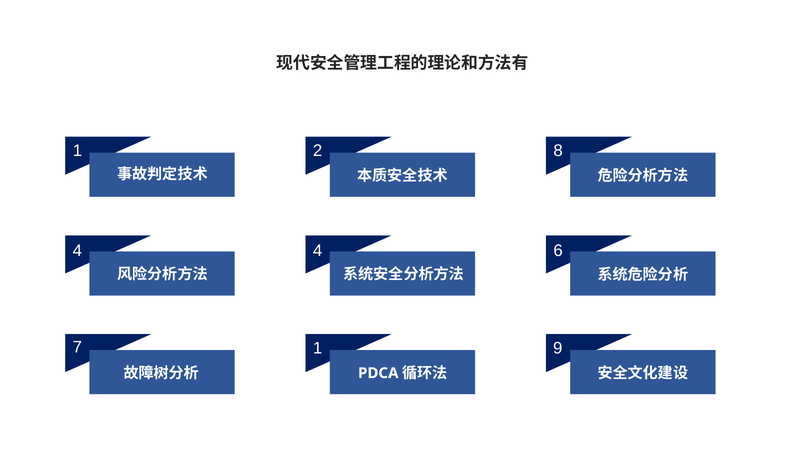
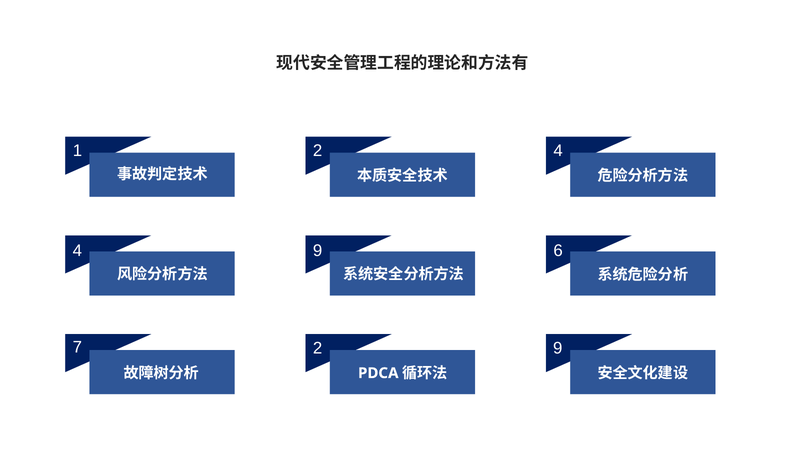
2 8: 8 -> 4
4 4: 4 -> 9
7 1: 1 -> 2
